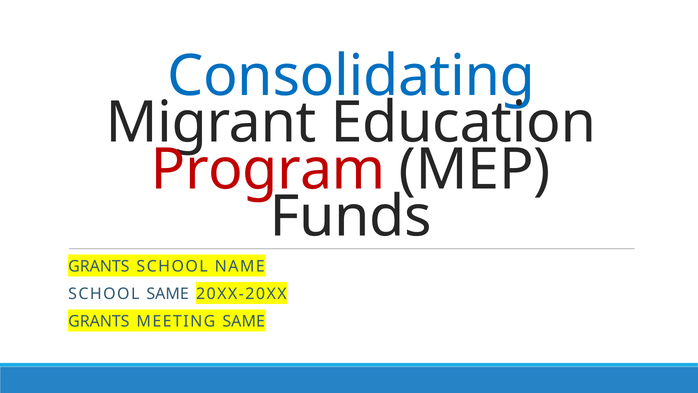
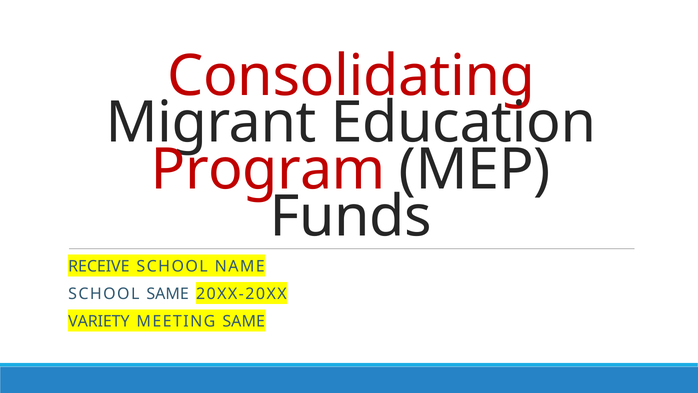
Consolidating colour: blue -> red
GRANTS at (99, 266): GRANTS -> RECEIVE
GRANTS at (99, 321): GRANTS -> VARIETY
